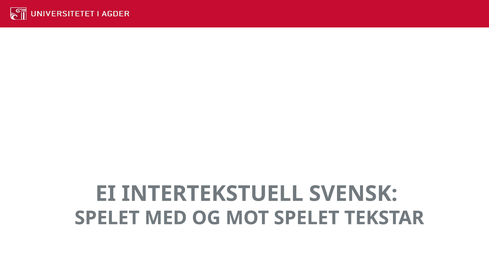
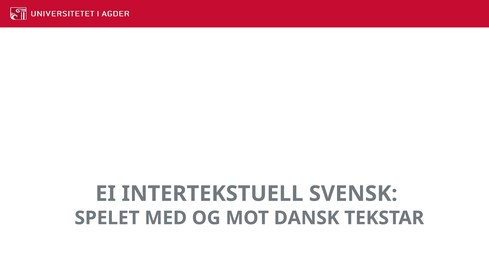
MOT SPELET: SPELET -> DANSK
